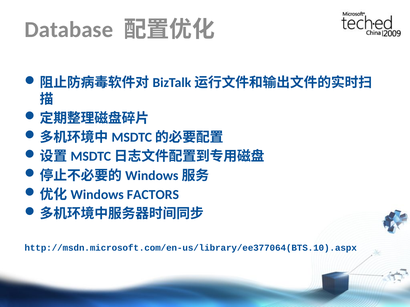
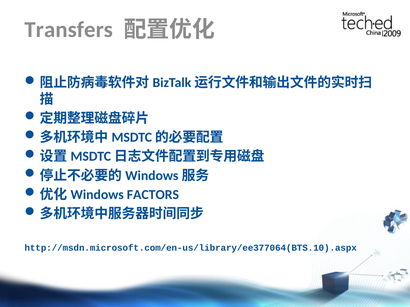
Database: Database -> Transfers
